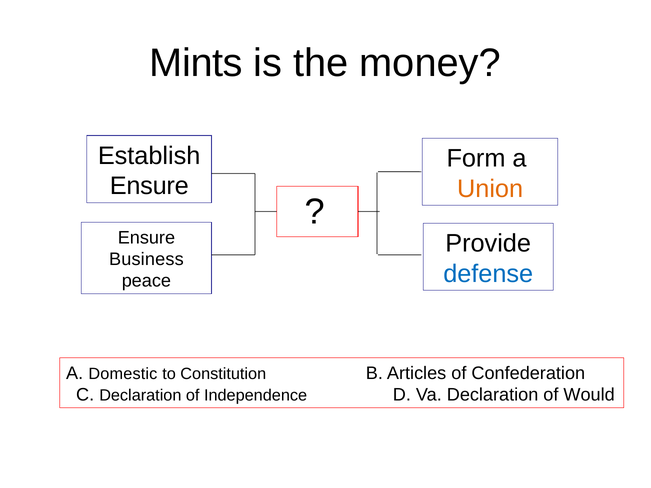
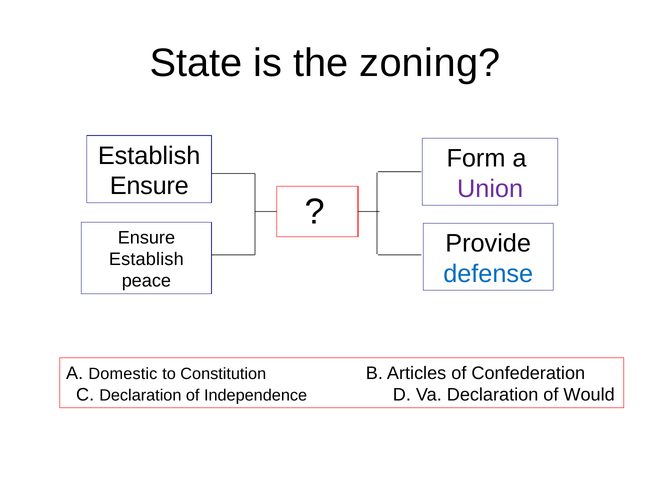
Mints: Mints -> State
money: money -> zoning
Union colour: orange -> purple
Business at (146, 259): Business -> Establish
